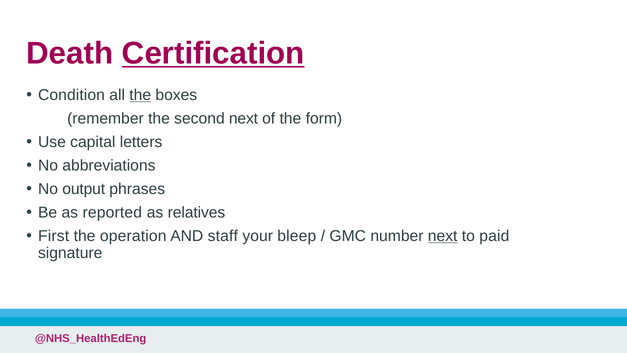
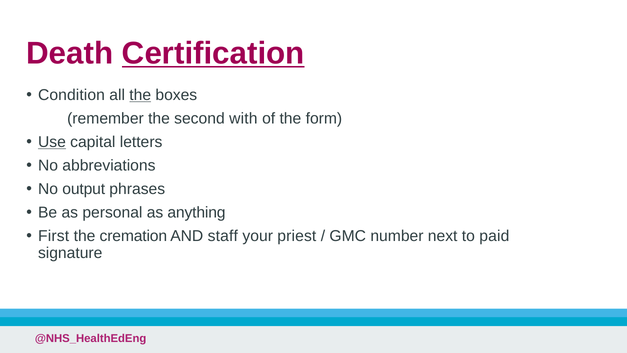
second next: next -> with
Use underline: none -> present
reported: reported -> personal
relatives: relatives -> anything
operation: operation -> cremation
bleep: bleep -> priest
next at (443, 236) underline: present -> none
